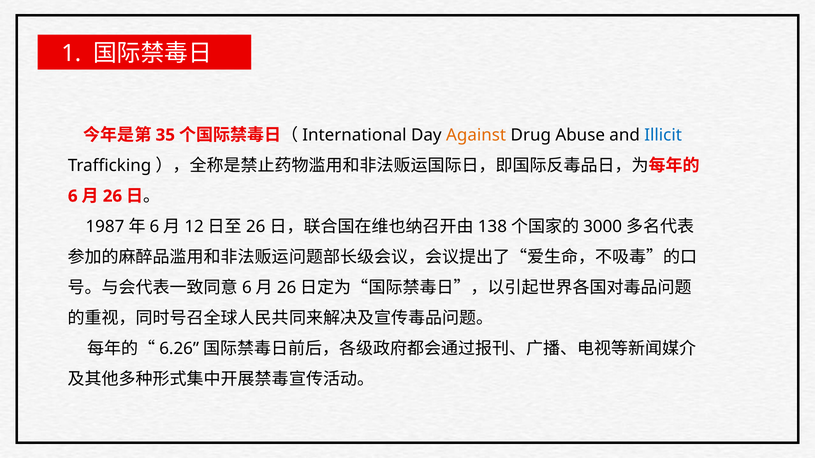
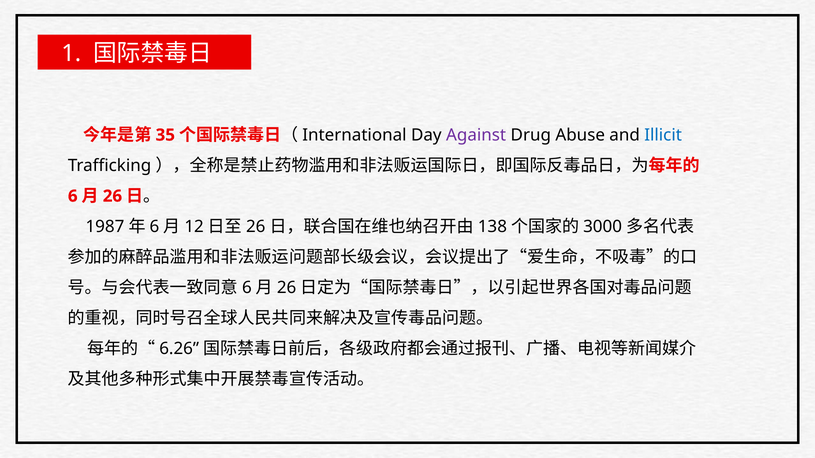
Against colour: orange -> purple
